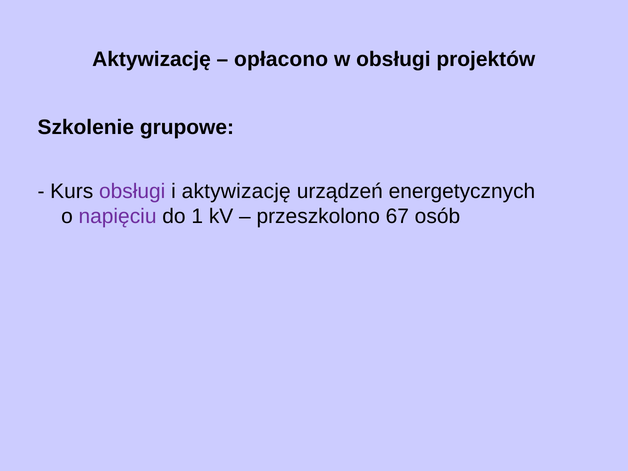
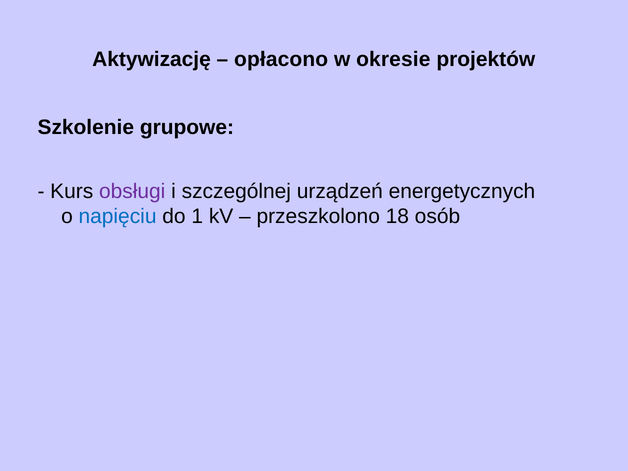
w obsługi: obsługi -> okresie
i aktywizację: aktywizację -> szczególnej
napięciu colour: purple -> blue
67: 67 -> 18
